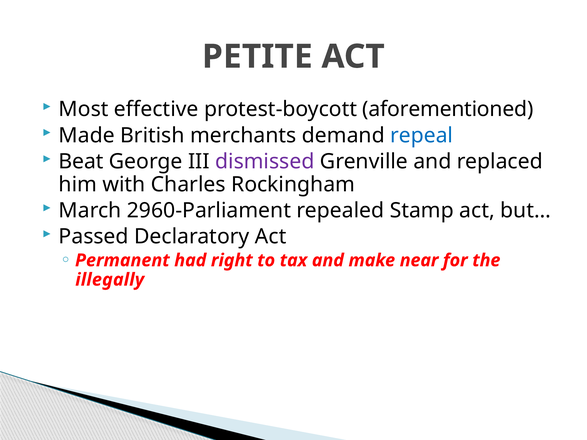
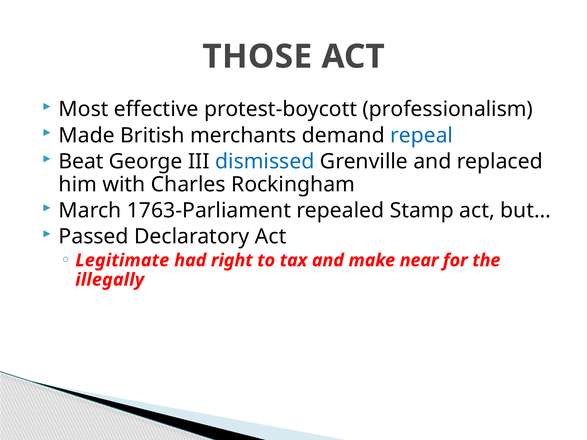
PETITE: PETITE -> THOSE
aforementioned: aforementioned -> professionalism
dismissed colour: purple -> blue
2960-Parliament: 2960-Parliament -> 1763-Parliament
Permanent: Permanent -> Legitimate
